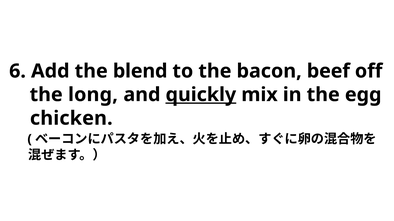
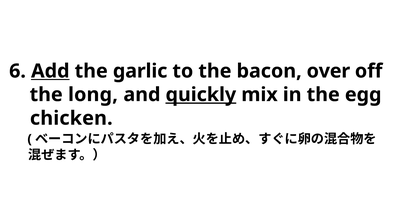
Add underline: none -> present
blend: blend -> garlic
beef: beef -> over
